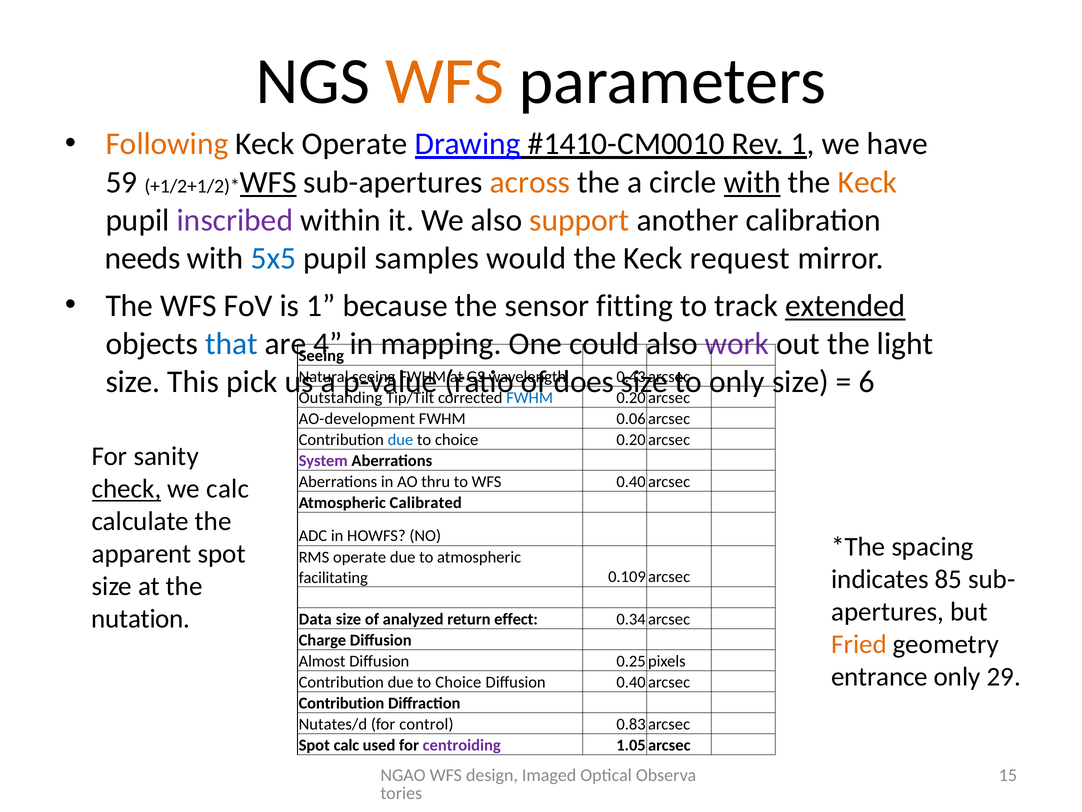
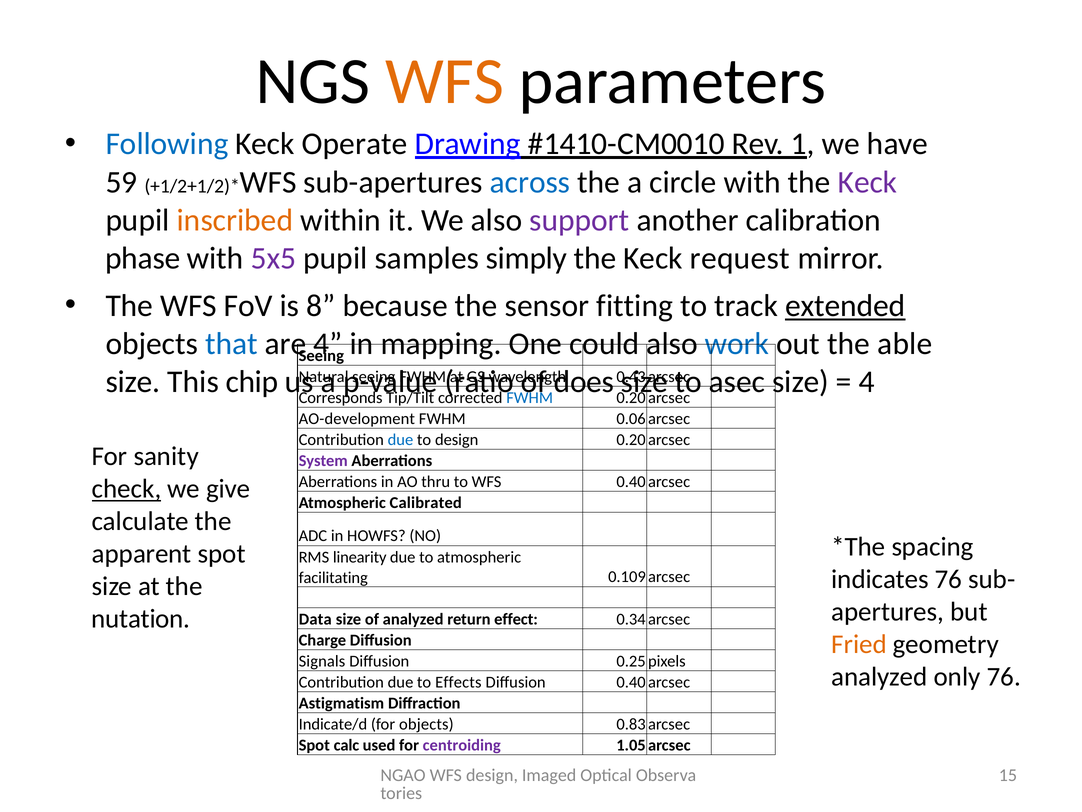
Following colour: orange -> blue
WFS at (268, 182) underline: present -> none
across colour: orange -> blue
with at (752, 182) underline: present -> none
Keck at (867, 182) colour: orange -> purple
inscribed colour: purple -> orange
support colour: orange -> purple
needs: needs -> phase
5x5 colour: blue -> purple
would: would -> simply
is 1: 1 -> 8
work colour: purple -> blue
light: light -> able
pick: pick -> chip
to only: only -> asec
6 at (867, 381): 6 -> 4
Outstanding: Outstanding -> Corresponds
choice at (457, 439): choice -> design
we calc: calc -> give
RMS operate: operate -> linearity
indicates 85: 85 -> 76
Almost: Almost -> Signals
entrance at (879, 676): entrance -> analyzed
only 29: 29 -> 76
Choice at (458, 682): Choice -> Effects
Contribution at (341, 703): Contribution -> Astigmatism
Nutates/d: Nutates/d -> Indicate/d
for control: control -> objects
